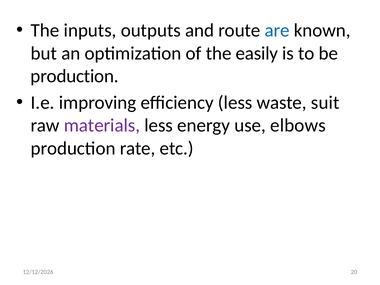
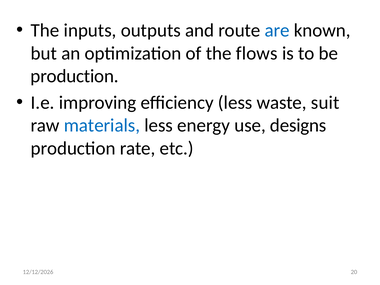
easily: easily -> flows
materials colour: purple -> blue
elbows: elbows -> designs
